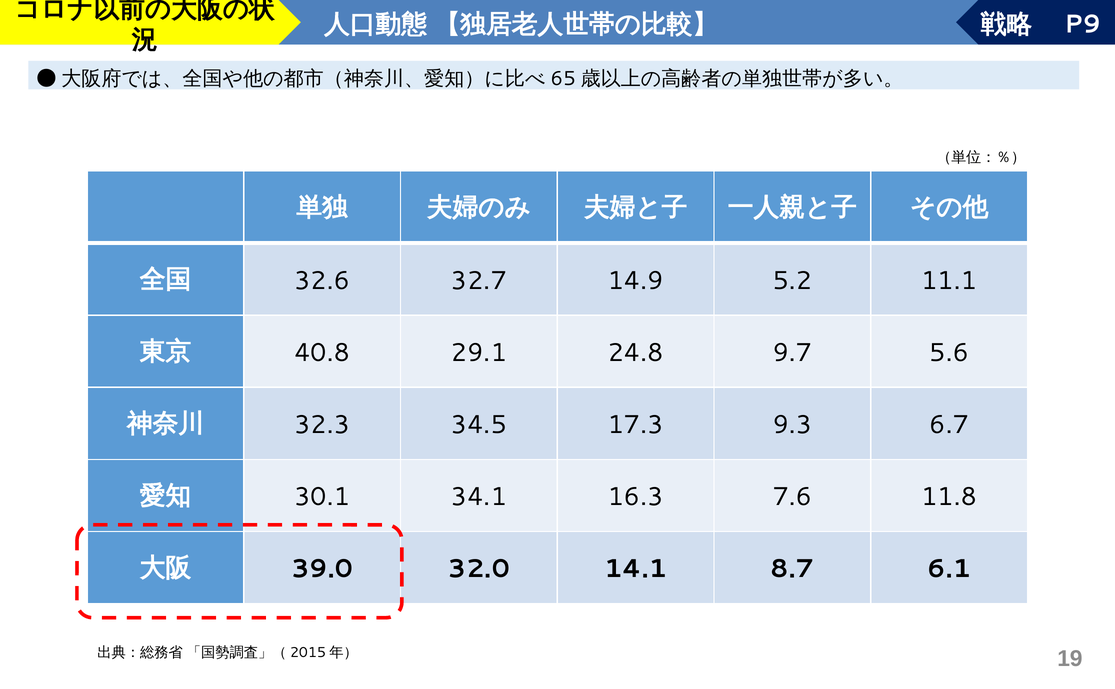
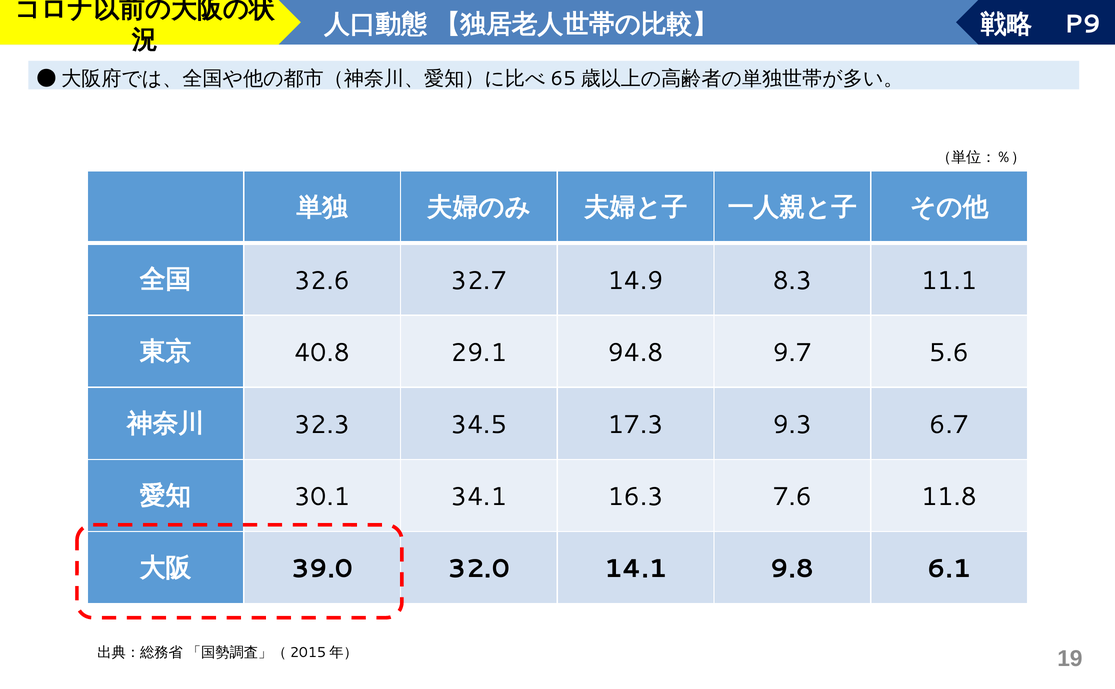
5.2: 5.2 -> 8.3
24.8: 24.8 -> 94.8
8.7: 8.7 -> 9.8
